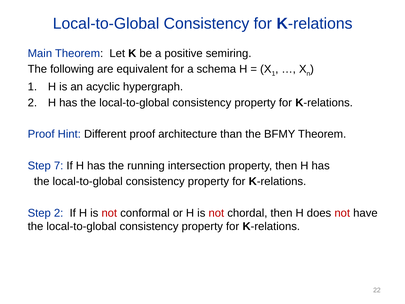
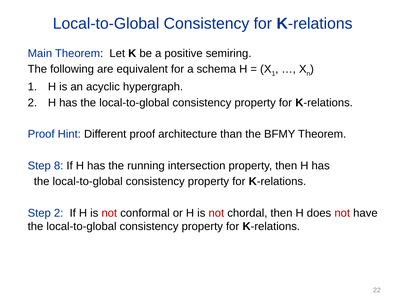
7: 7 -> 8
